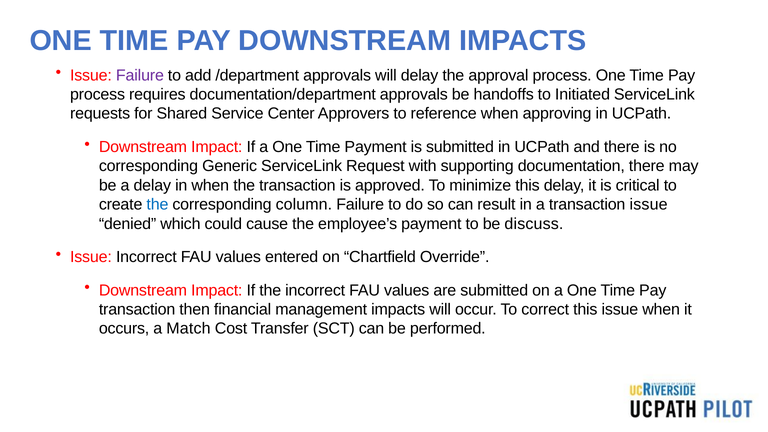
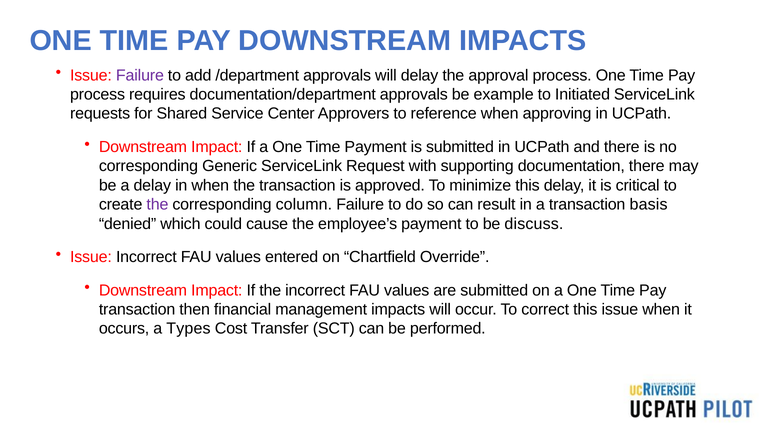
handoffs: handoffs -> example
the at (157, 205) colour: blue -> purple
transaction issue: issue -> basis
Match: Match -> Types
